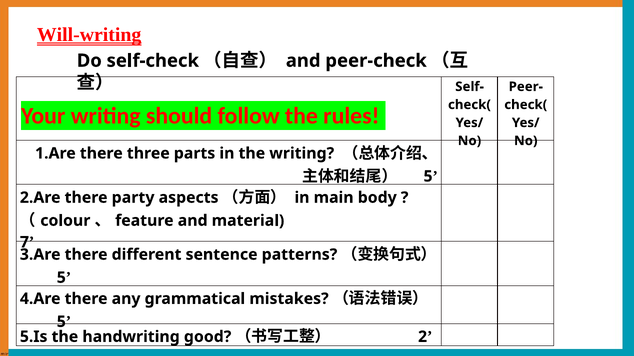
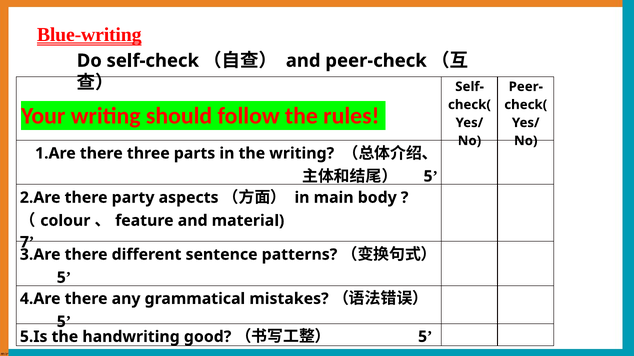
Will-writing: Will-writing -> Blue-writing
2 at (423, 337): 2 -> 5
